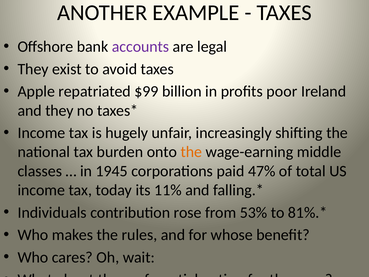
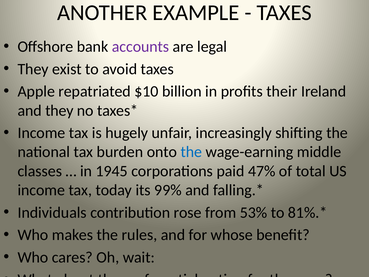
$99: $99 -> $10
profits poor: poor -> their
the at (191, 152) colour: orange -> blue
11%: 11% -> 99%
